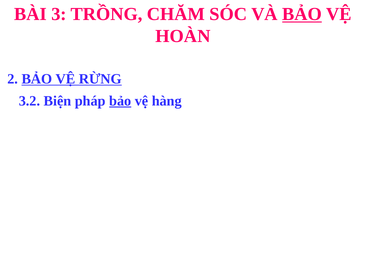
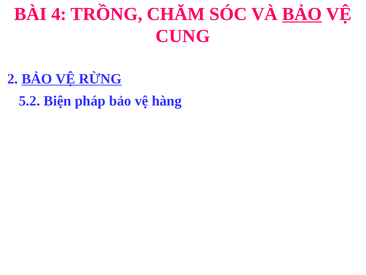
3: 3 -> 4
HOÀN: HOÀN -> CUNG
3.2: 3.2 -> 5.2
bảo at (120, 101) underline: present -> none
